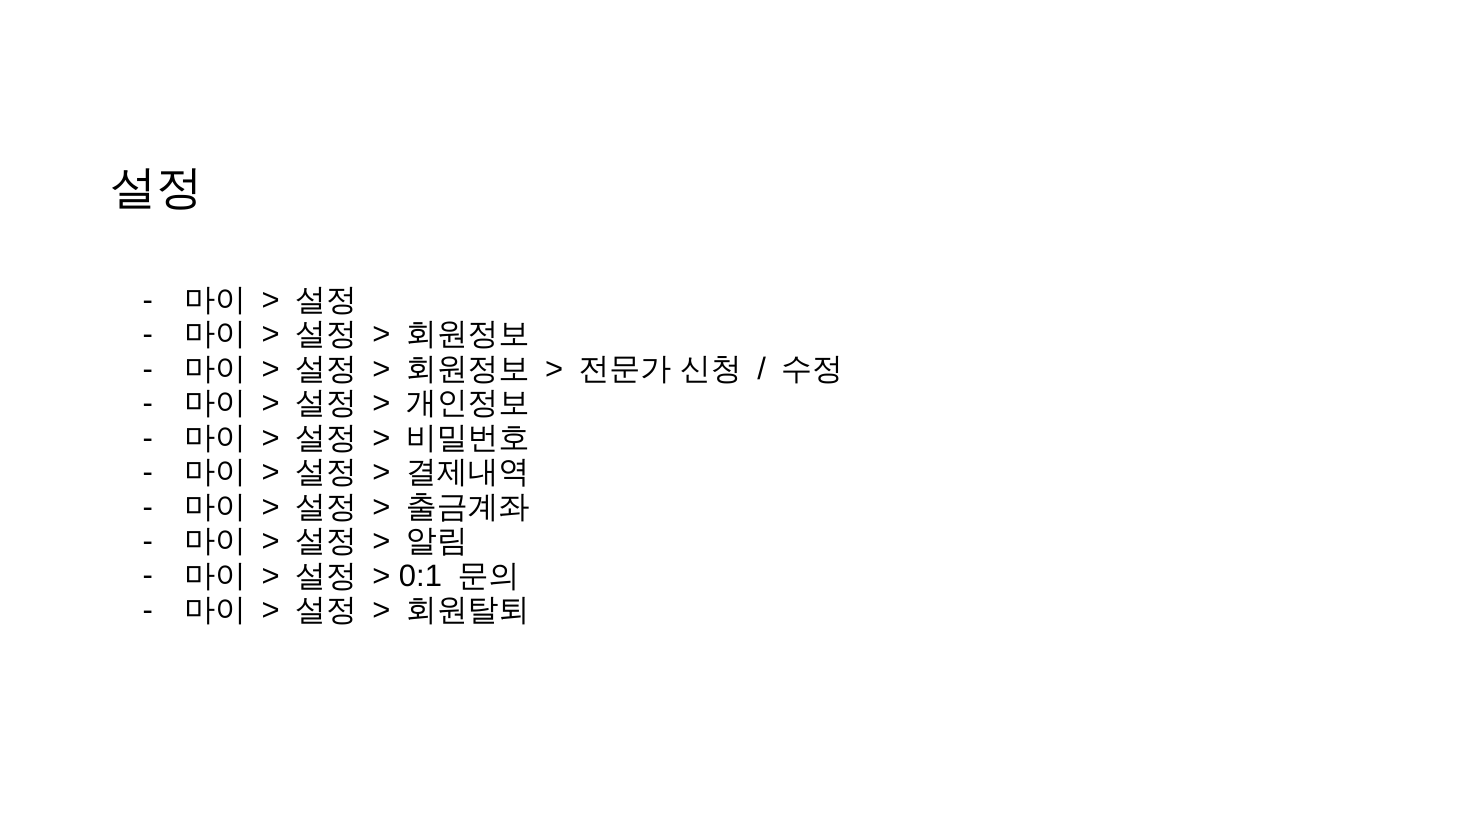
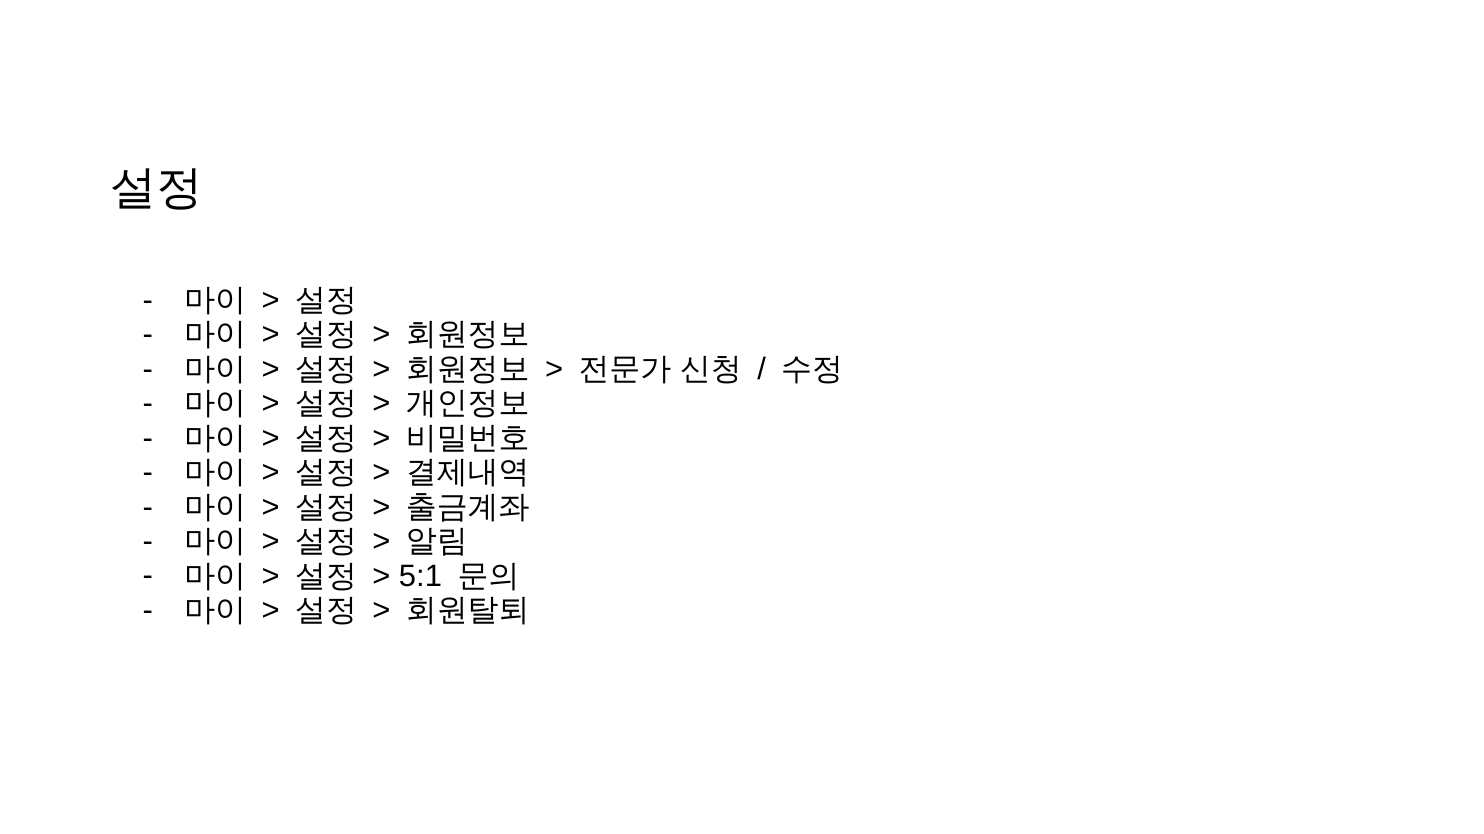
0:1: 0:1 -> 5:1
